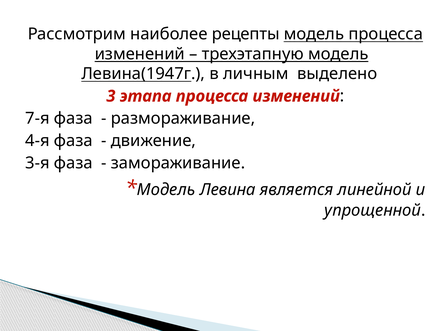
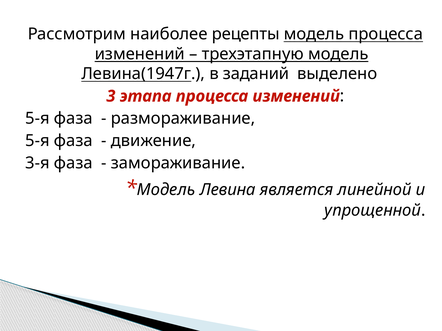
личным: личным -> заданий
7-я at (37, 119): 7-я -> 5-я
4-я at (37, 141): 4-я -> 5-я
